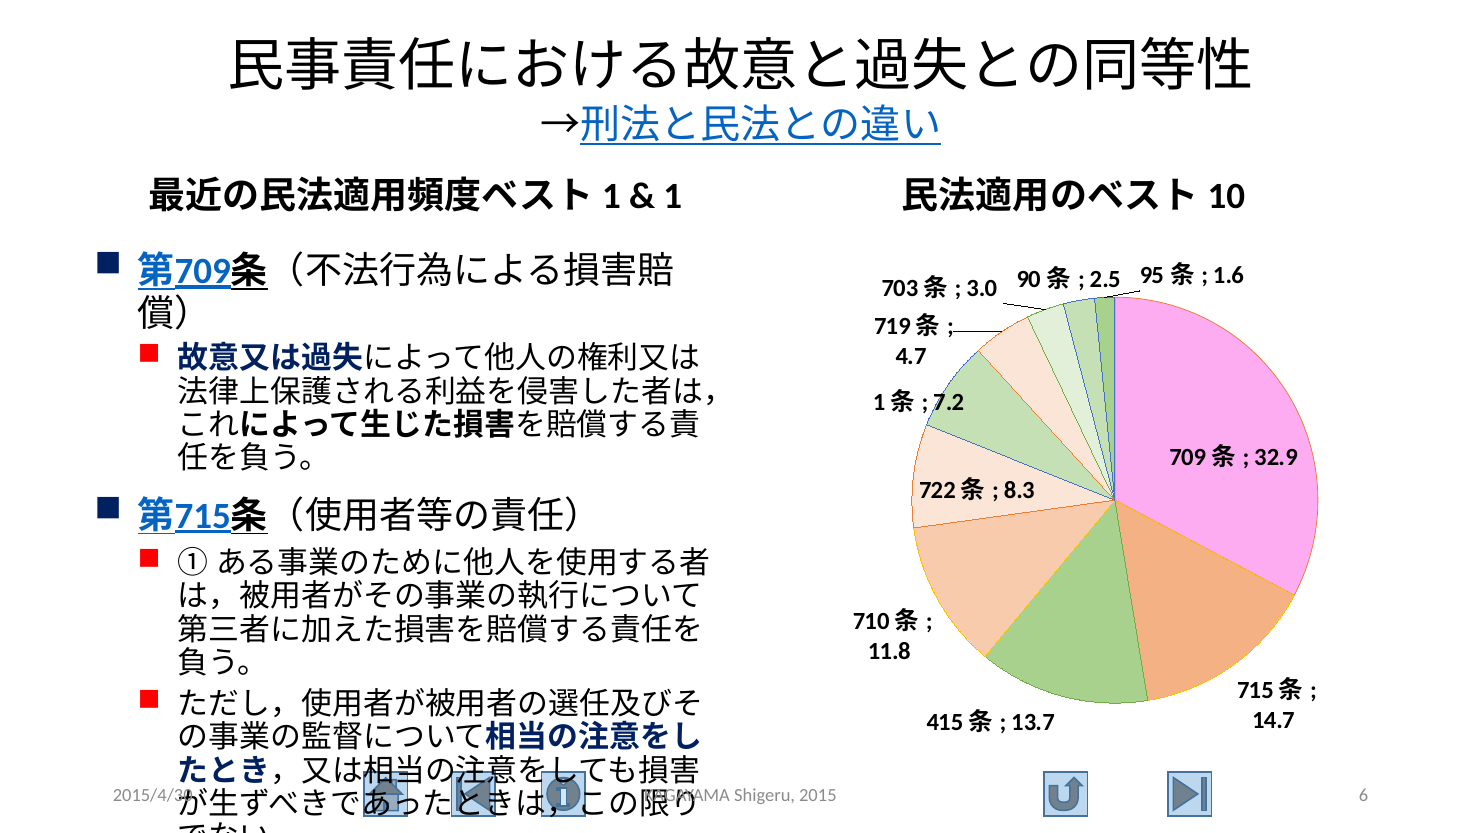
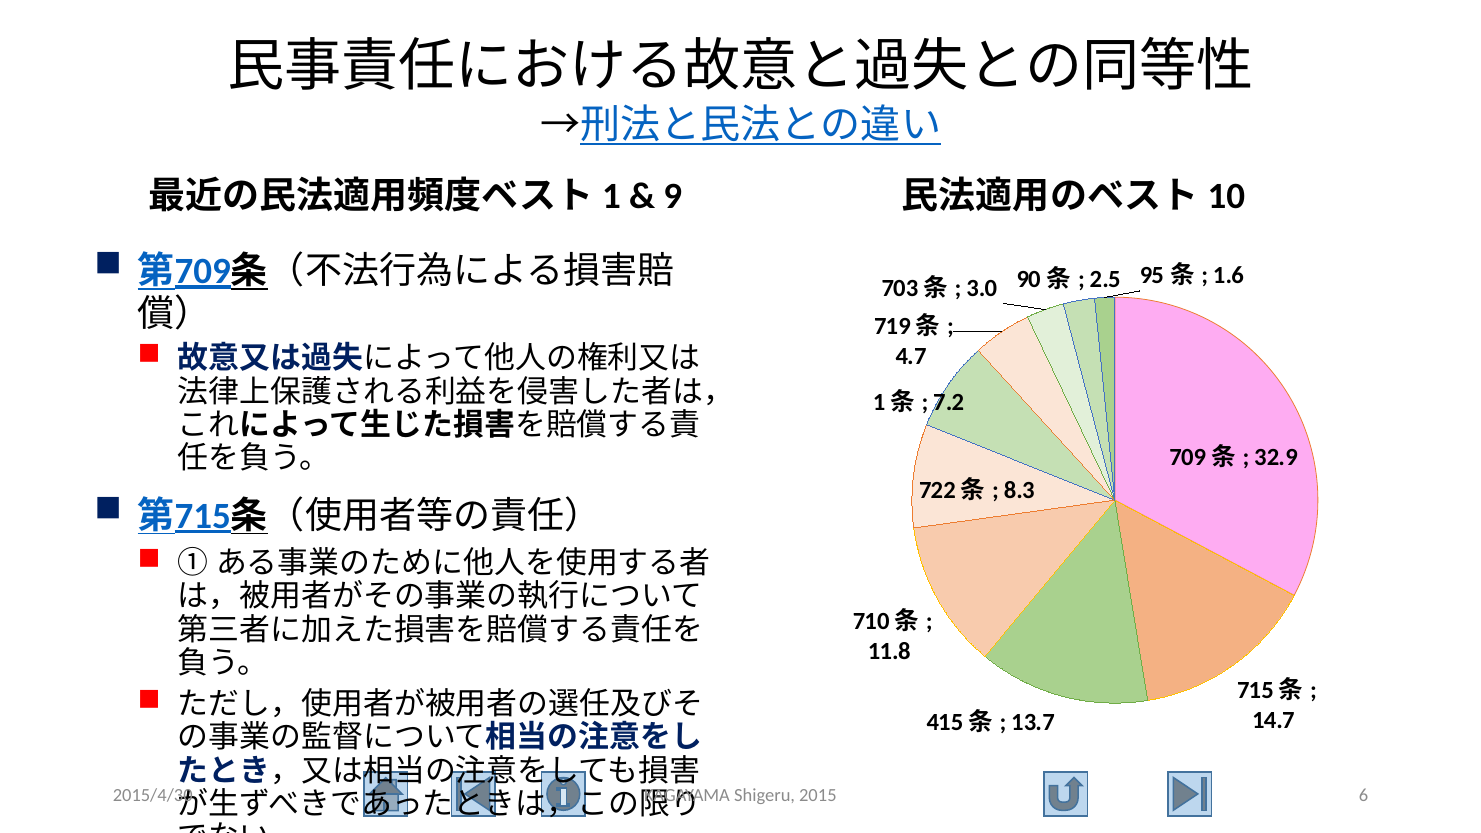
1: 1 -> 9
